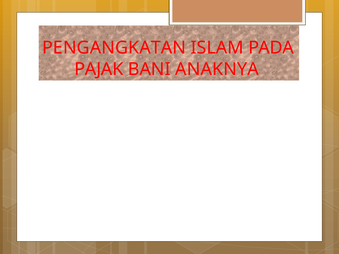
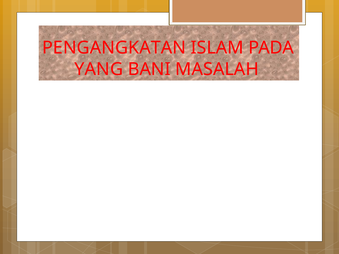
PAJAK: PAJAK -> YANG
ANAKNYA: ANAKNYA -> MASALAH
